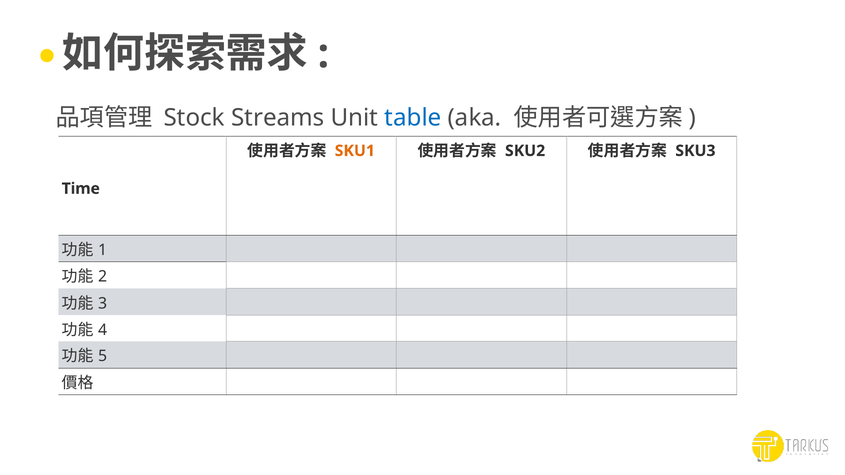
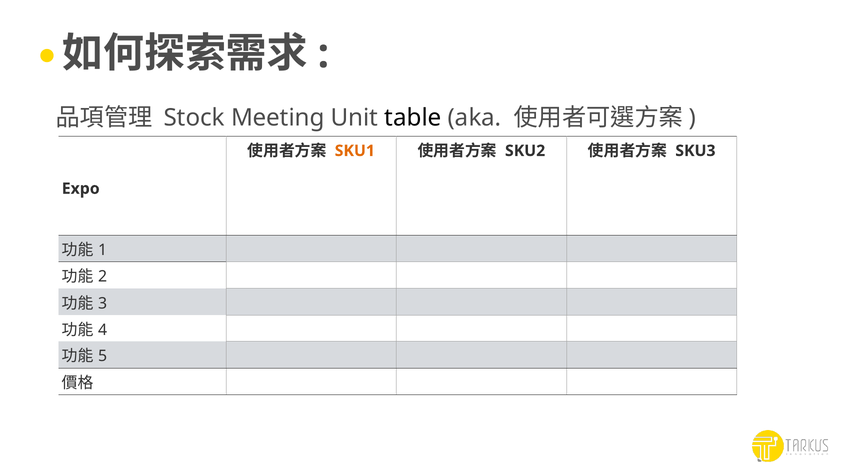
Streams: Streams -> Meeting
table colour: blue -> black
Time: Time -> Expo
